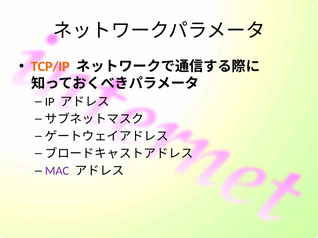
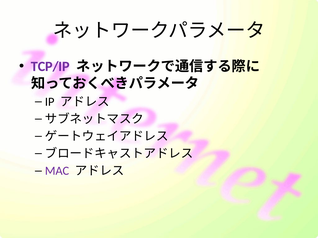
TCP/IP colour: orange -> purple
